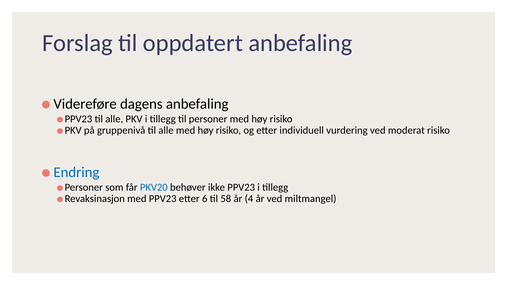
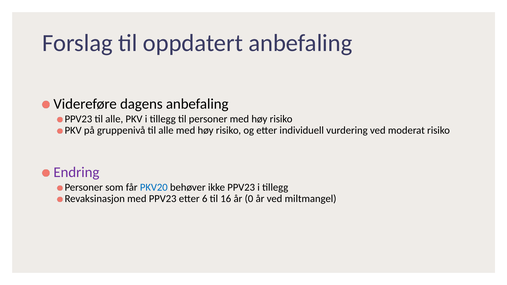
Endring colour: blue -> purple
58: 58 -> 16
4: 4 -> 0
